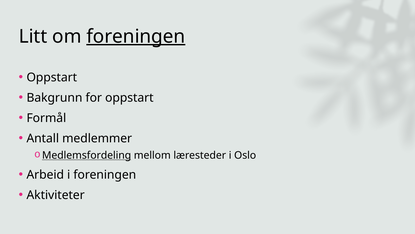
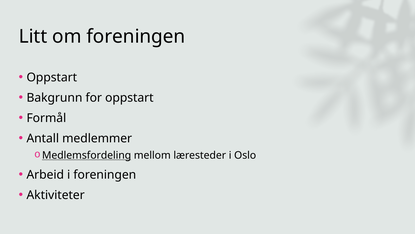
foreningen at (136, 36) underline: present -> none
